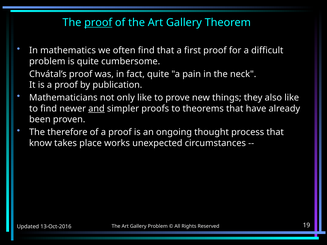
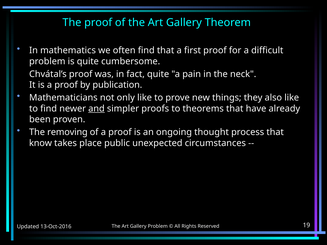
proof at (98, 23) underline: present -> none
therefore: therefore -> removing
works: works -> public
